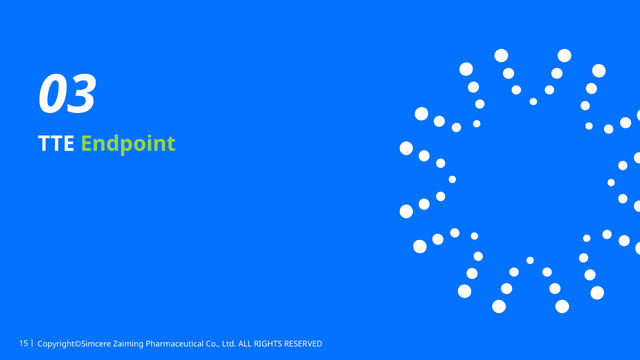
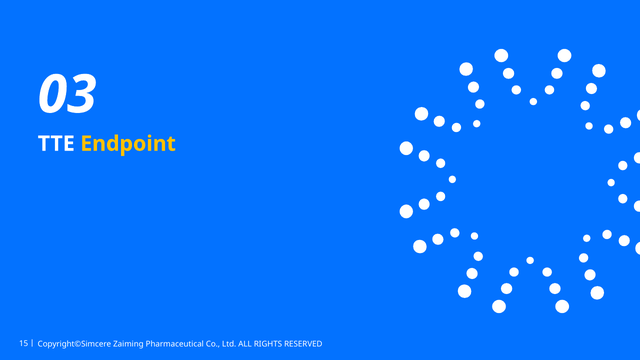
Endpoint colour: light green -> yellow
